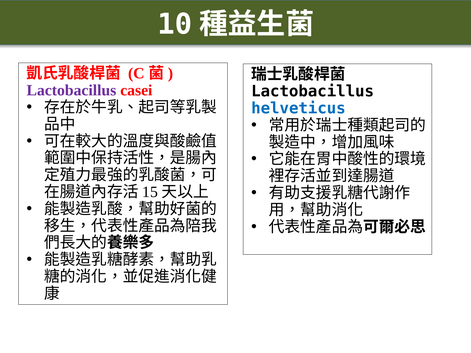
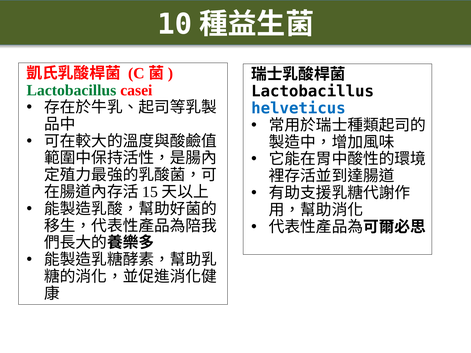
Lactobacillus at (71, 90) colour: purple -> green
